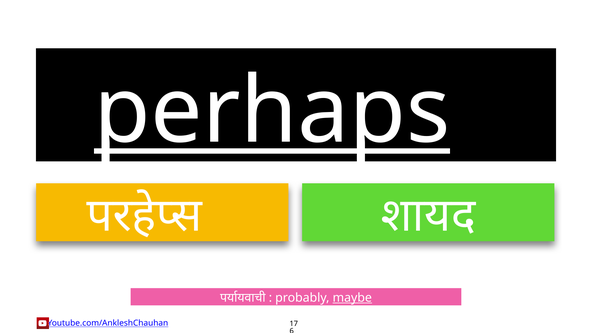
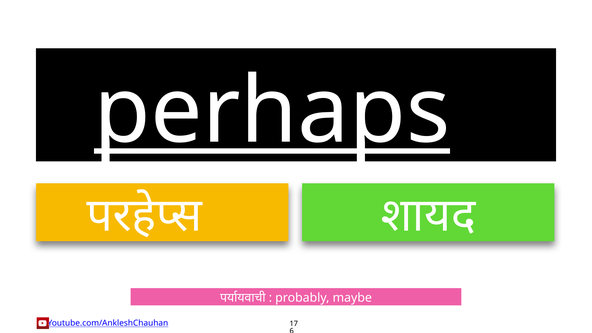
maybe underline: present -> none
